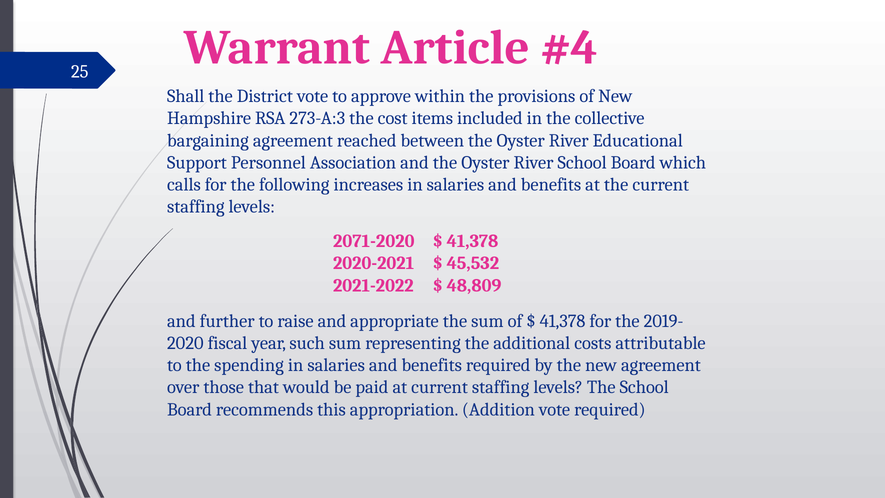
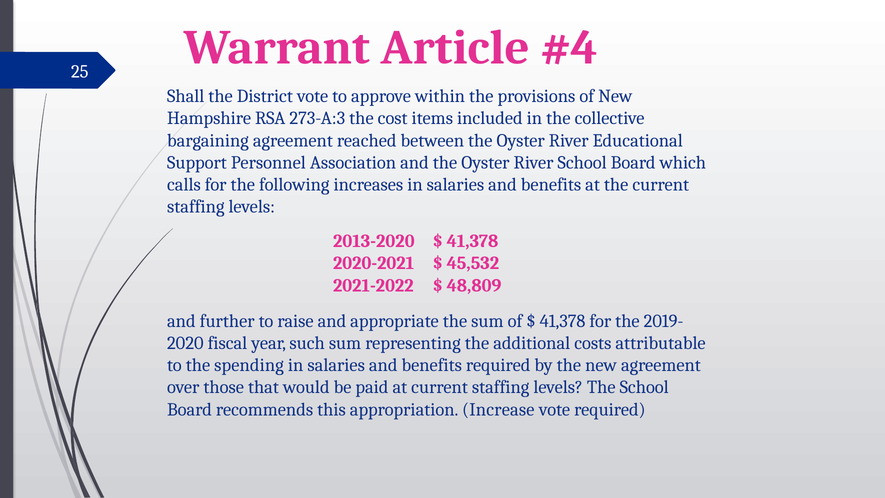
2071-2020: 2071-2020 -> 2013-2020
Addition: Addition -> Increase
